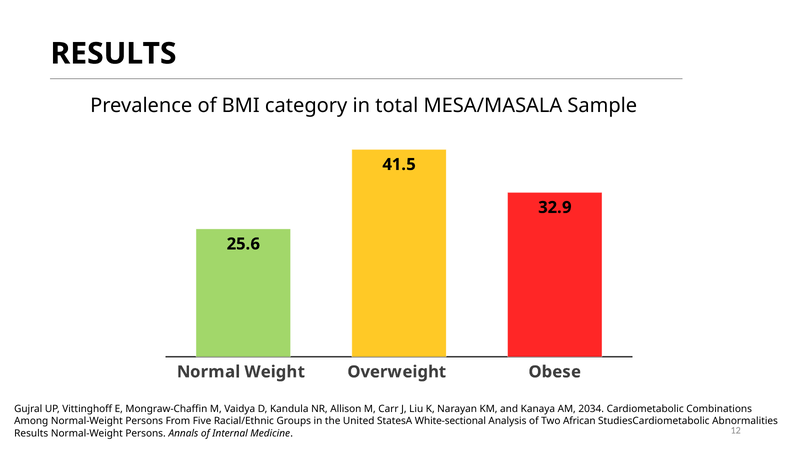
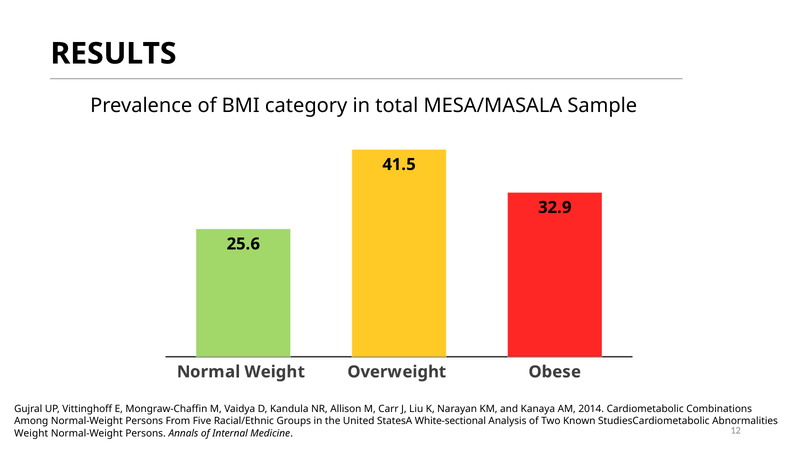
2034: 2034 -> 2014
African: African -> Known
Results at (31, 433): Results -> Weight
